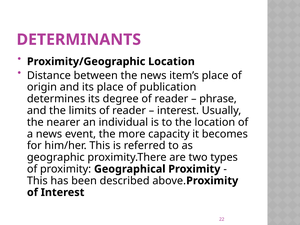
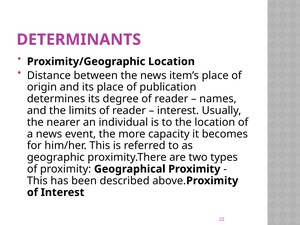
phrase: phrase -> names
